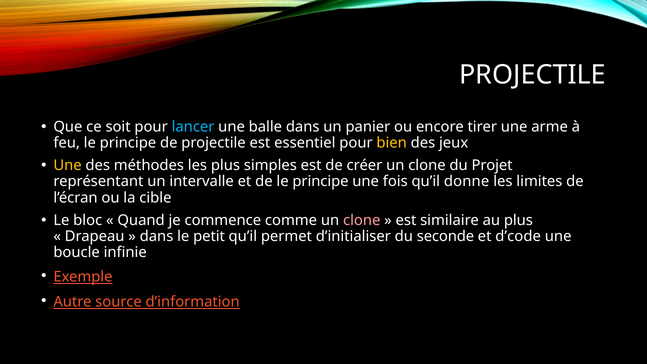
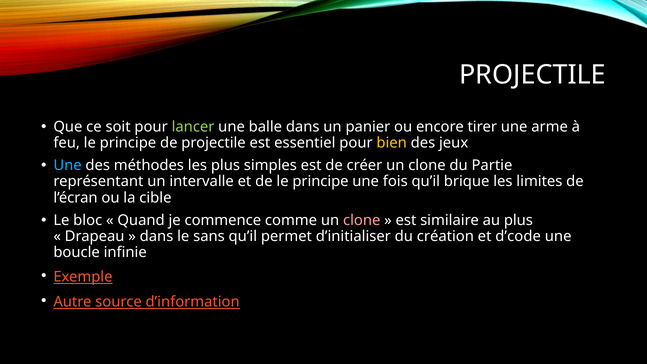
lancer colour: light blue -> light green
Une at (68, 166) colour: yellow -> light blue
Projet: Projet -> Partie
donne: donne -> brique
petit: petit -> sans
seconde: seconde -> création
